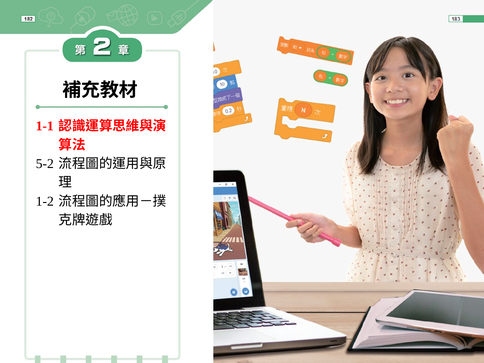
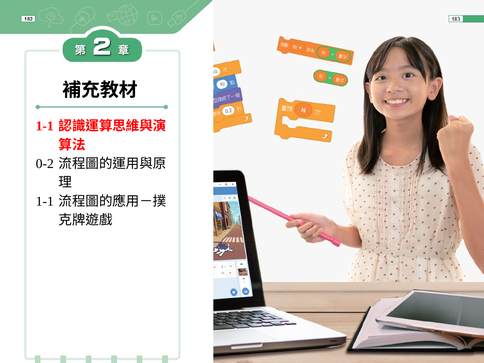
5-2: 5-2 -> 0-2
1-2 at (45, 201): 1-2 -> 1-1
